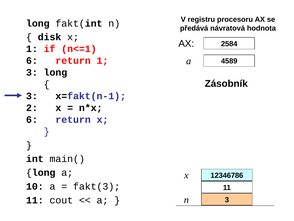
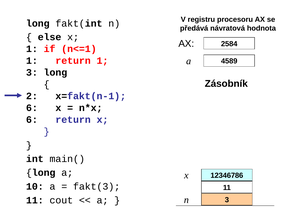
disk: disk -> else
6 at (32, 61): 6 -> 1
3 at (32, 96): 3 -> 2
2 at (32, 108): 2 -> 6
